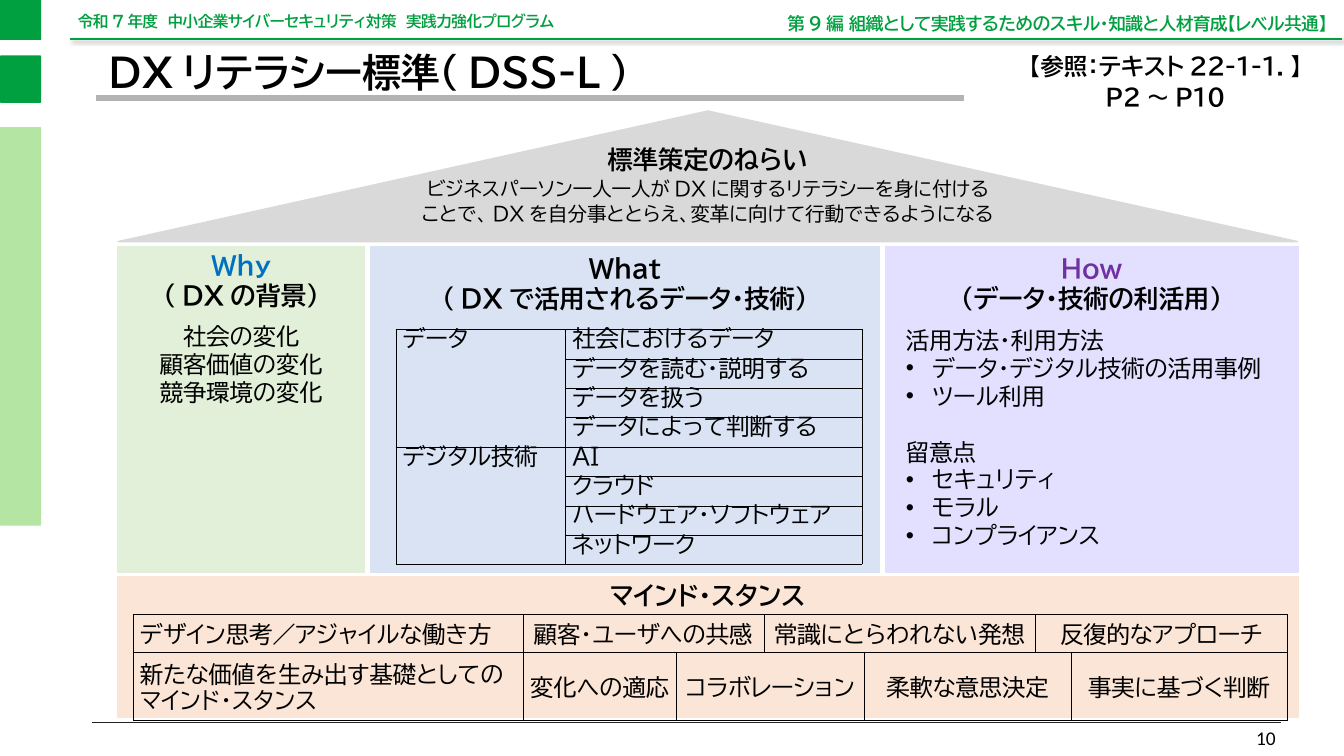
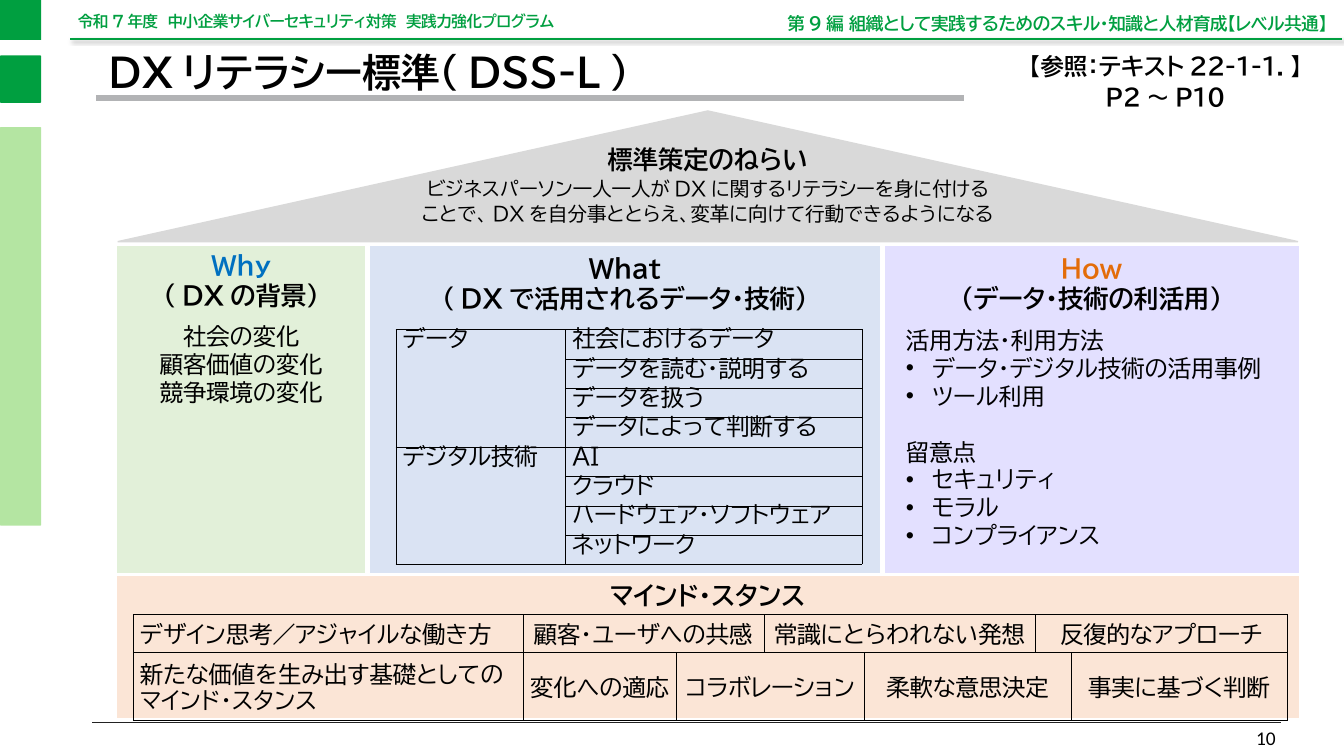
How colour: purple -> orange
